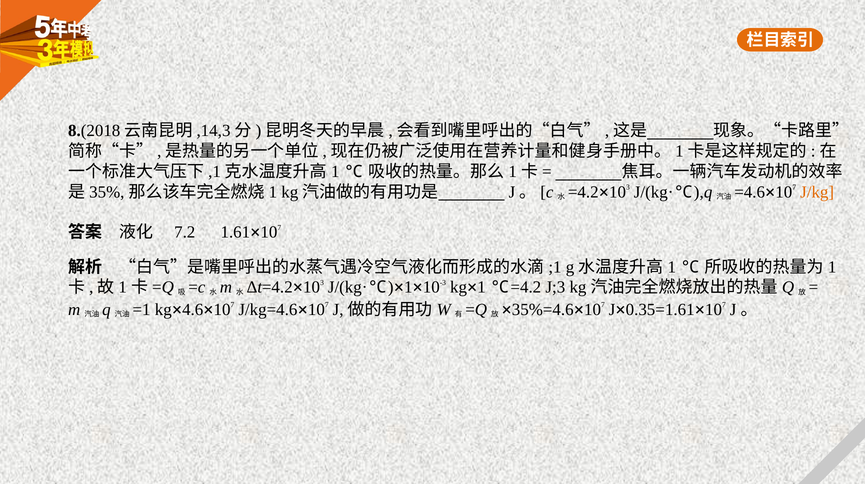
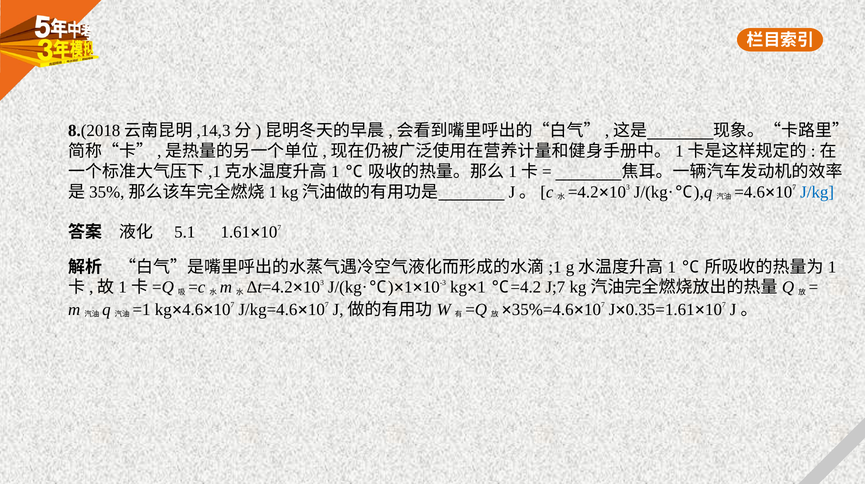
J/kg colour: orange -> blue
7.2: 7.2 -> 5.1
J;3: J;3 -> J;7
